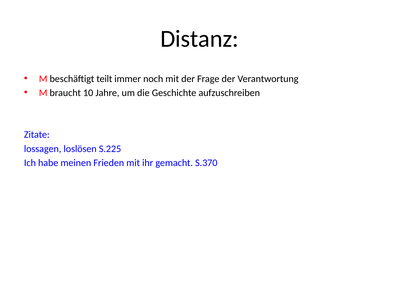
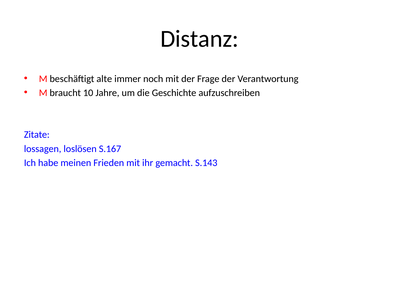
teilt: teilt -> alte
S.225: S.225 -> S.167
S.370: S.370 -> S.143
